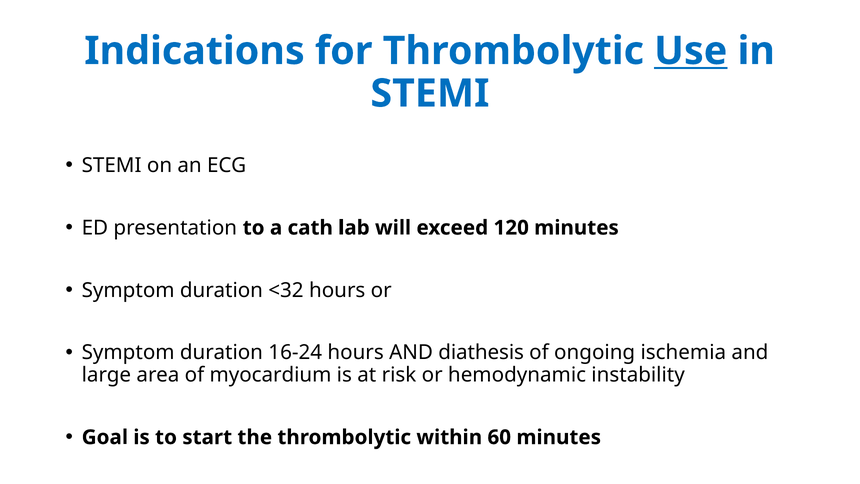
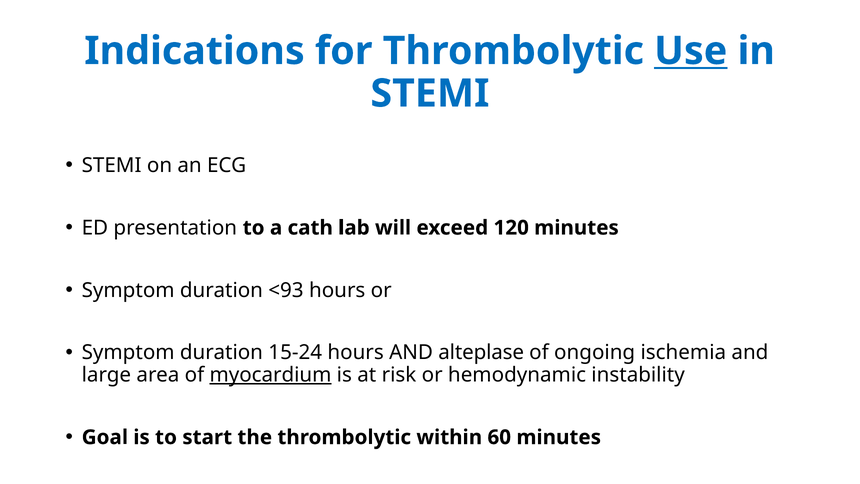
<32: <32 -> <93
16-24: 16-24 -> 15-24
diathesis: diathesis -> alteplase
myocardium underline: none -> present
